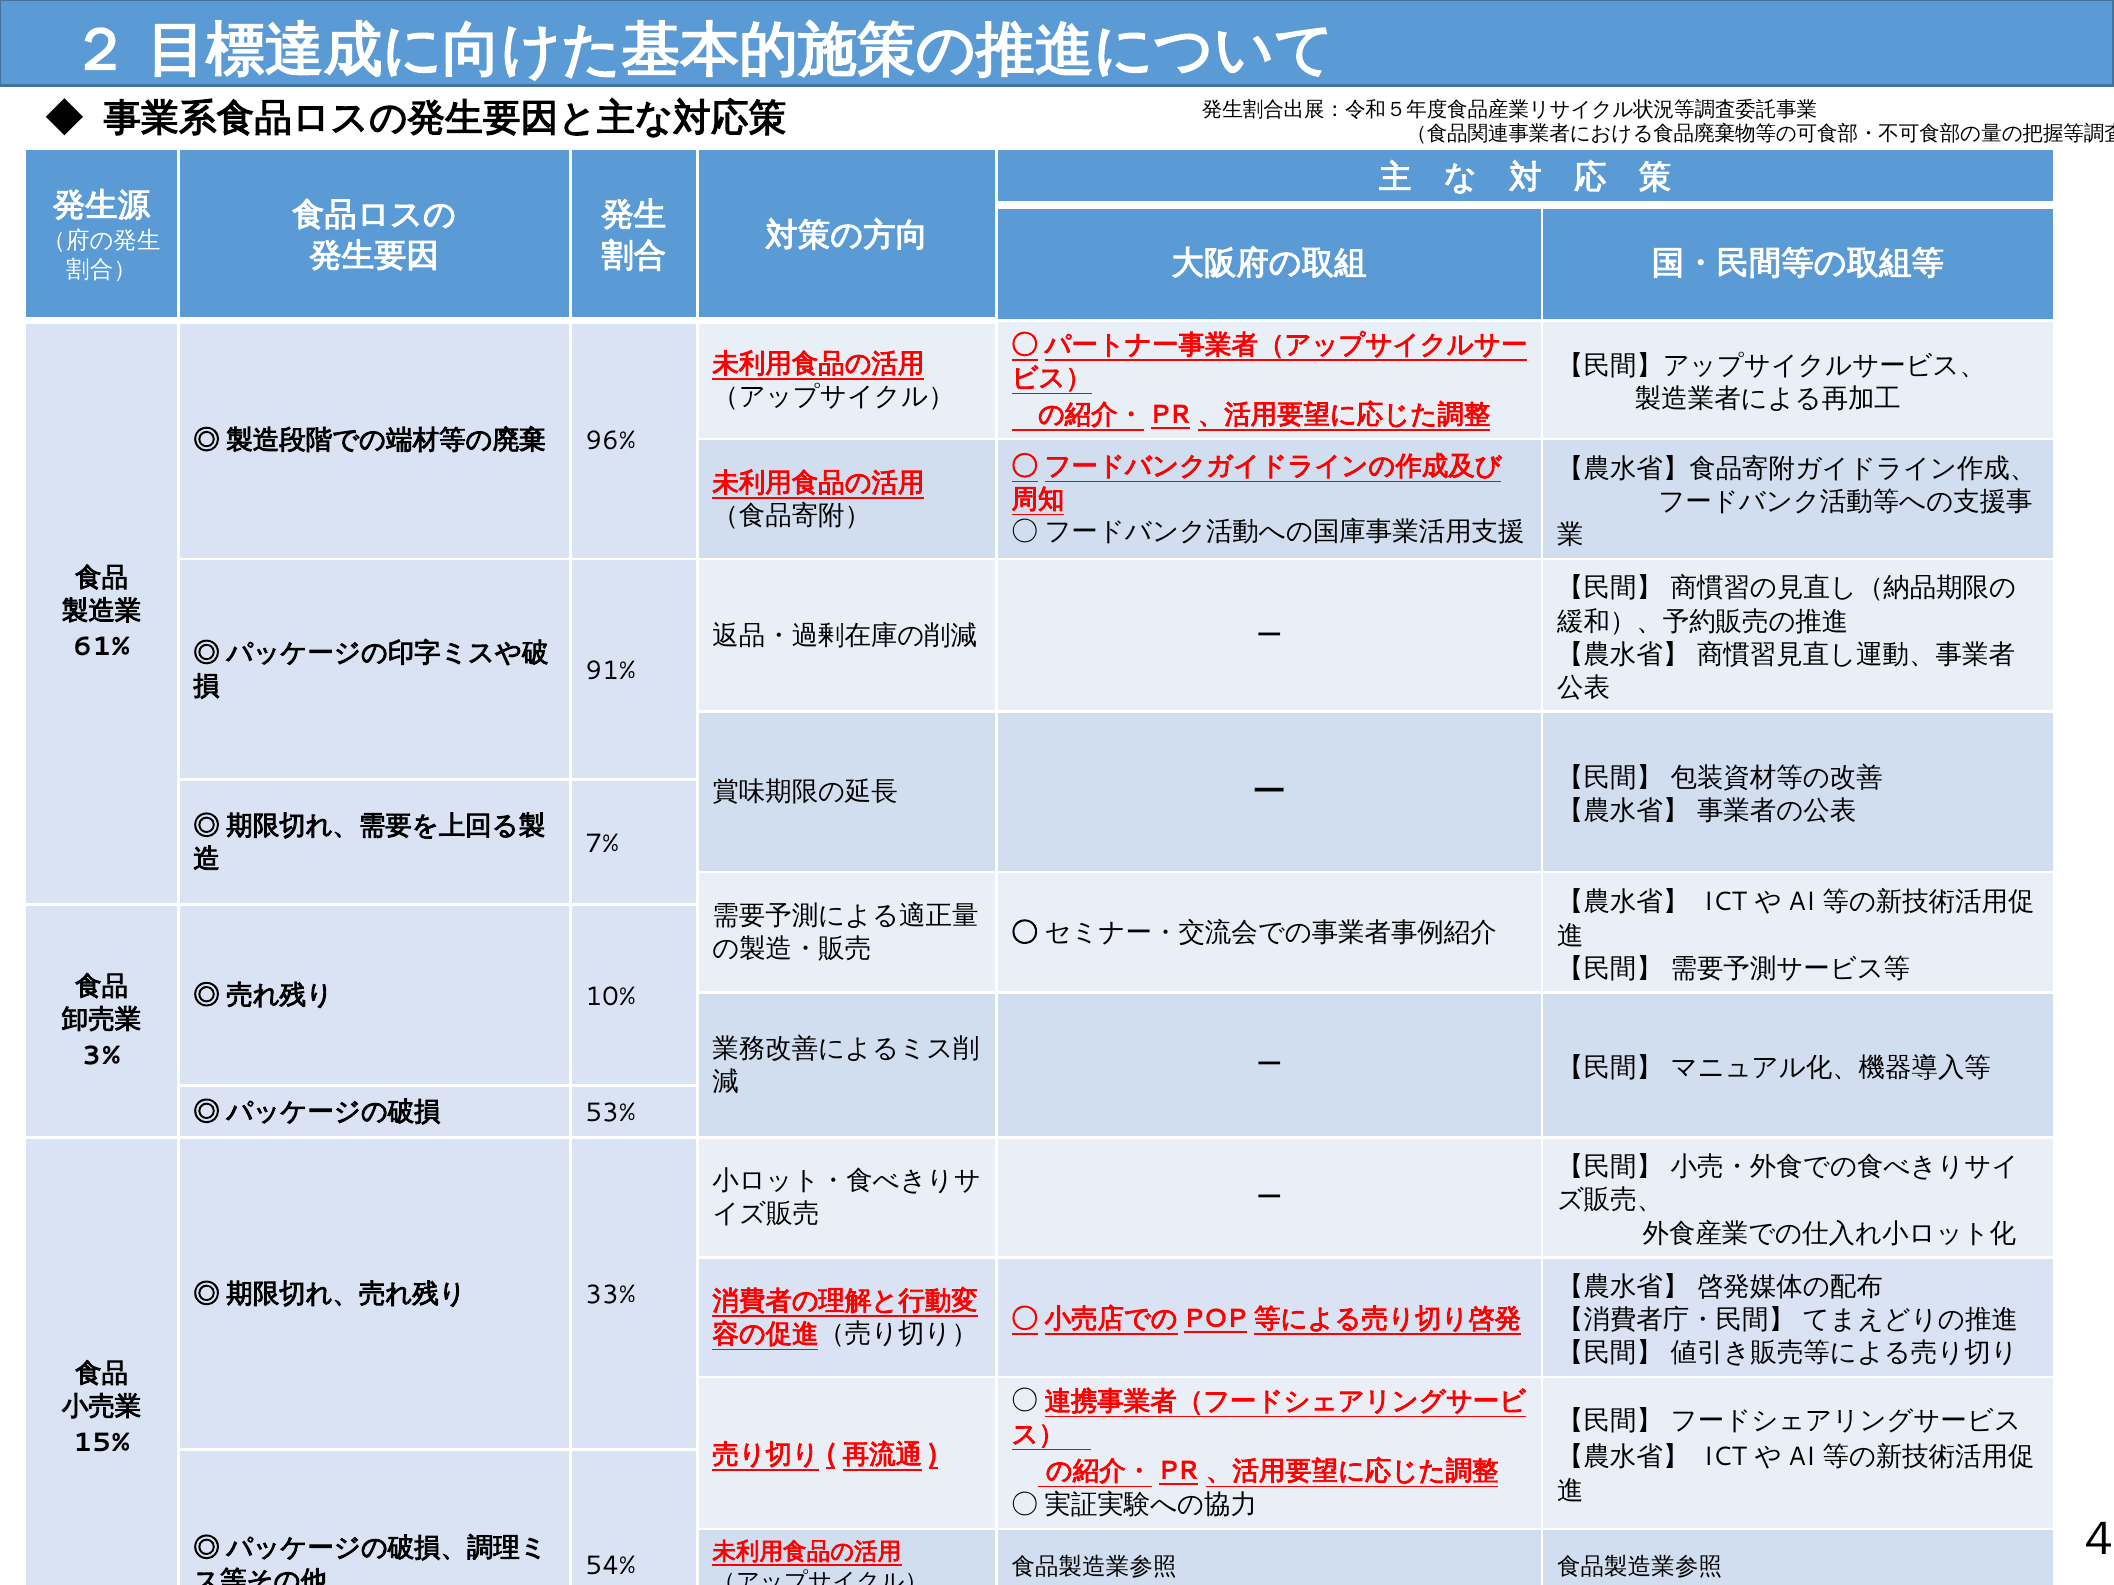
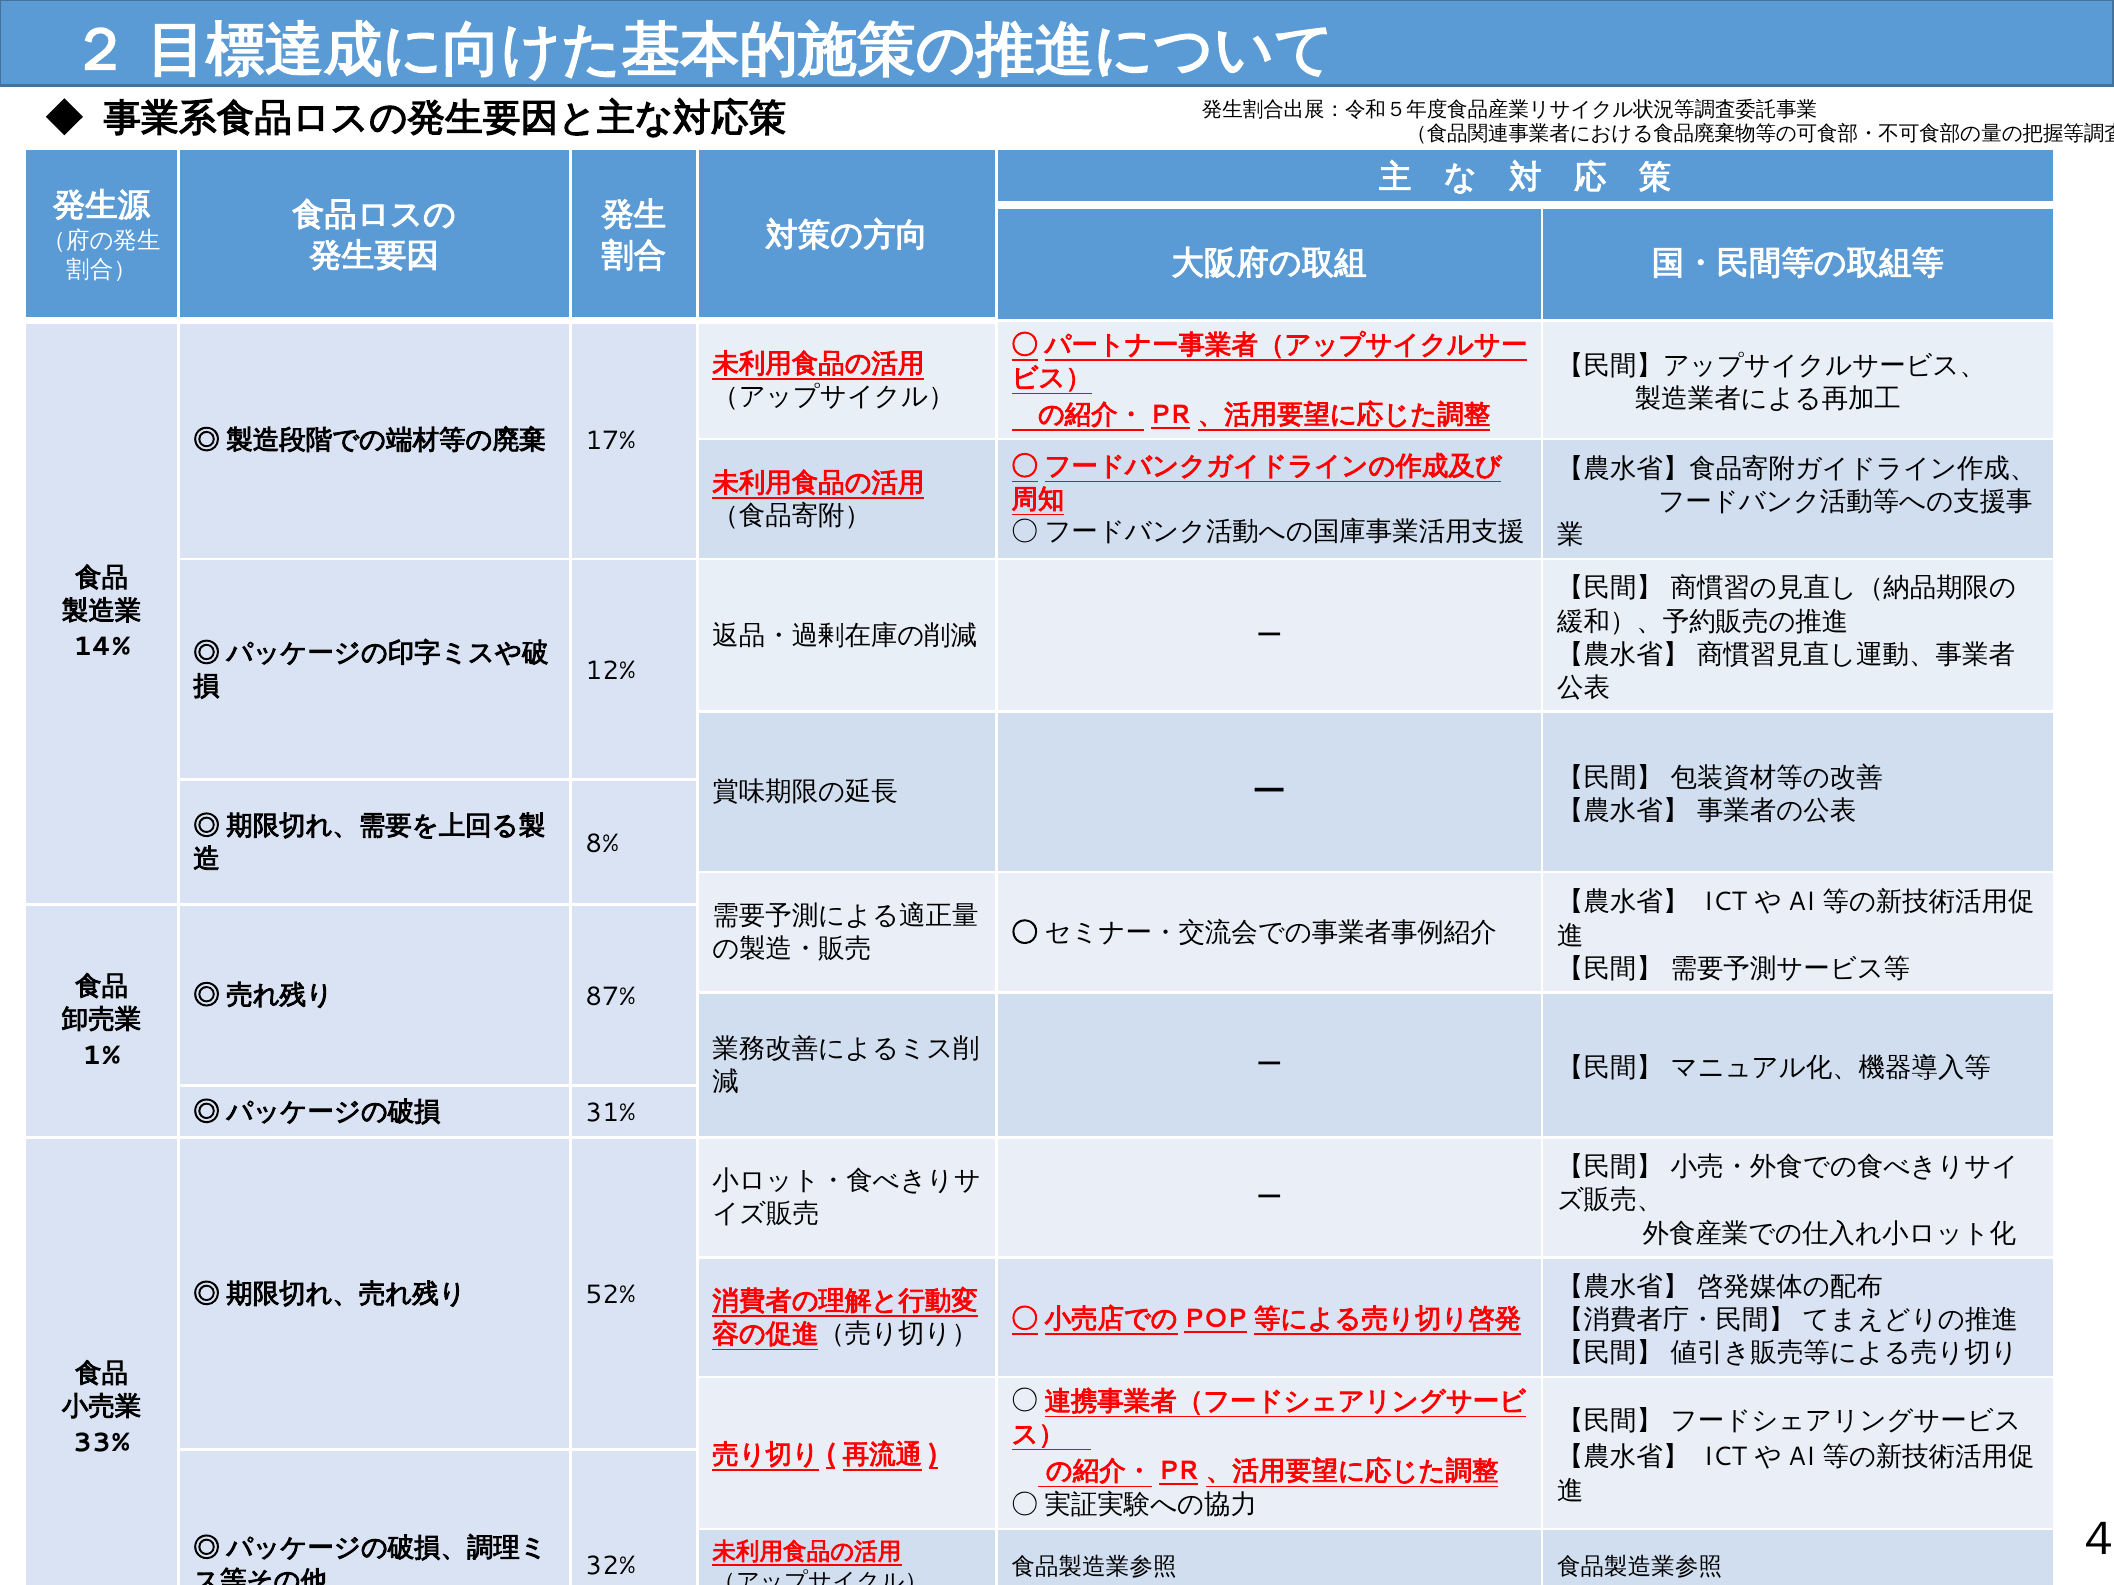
96%: 96% -> 17%
61%: 61% -> 14%
91%: 91% -> 12%
7%: 7% -> 8%
10%: 10% -> 87%
3%: 3% -> 1%
53%: 53% -> 31%
33%: 33% -> 52%
15%: 15% -> 33%
54%: 54% -> 32%
